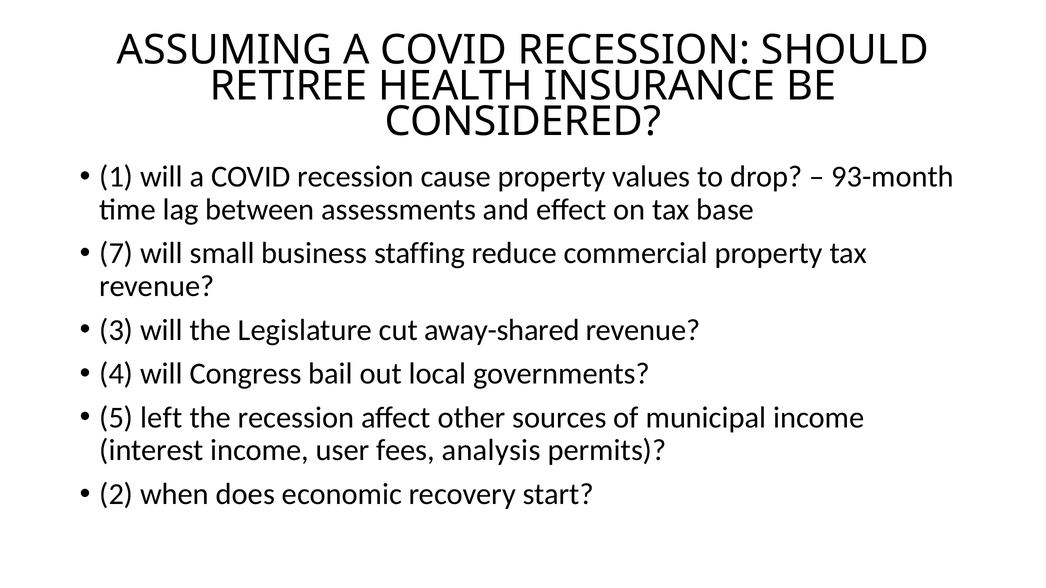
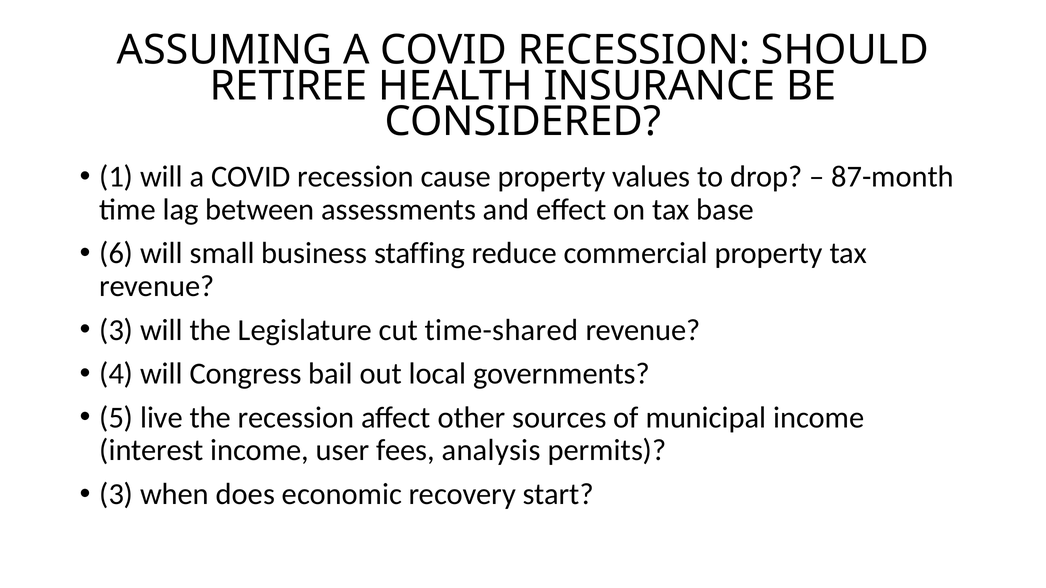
93-month: 93-month -> 87-month
7: 7 -> 6
away-shared: away-shared -> time-shared
left: left -> live
2 at (116, 494): 2 -> 3
